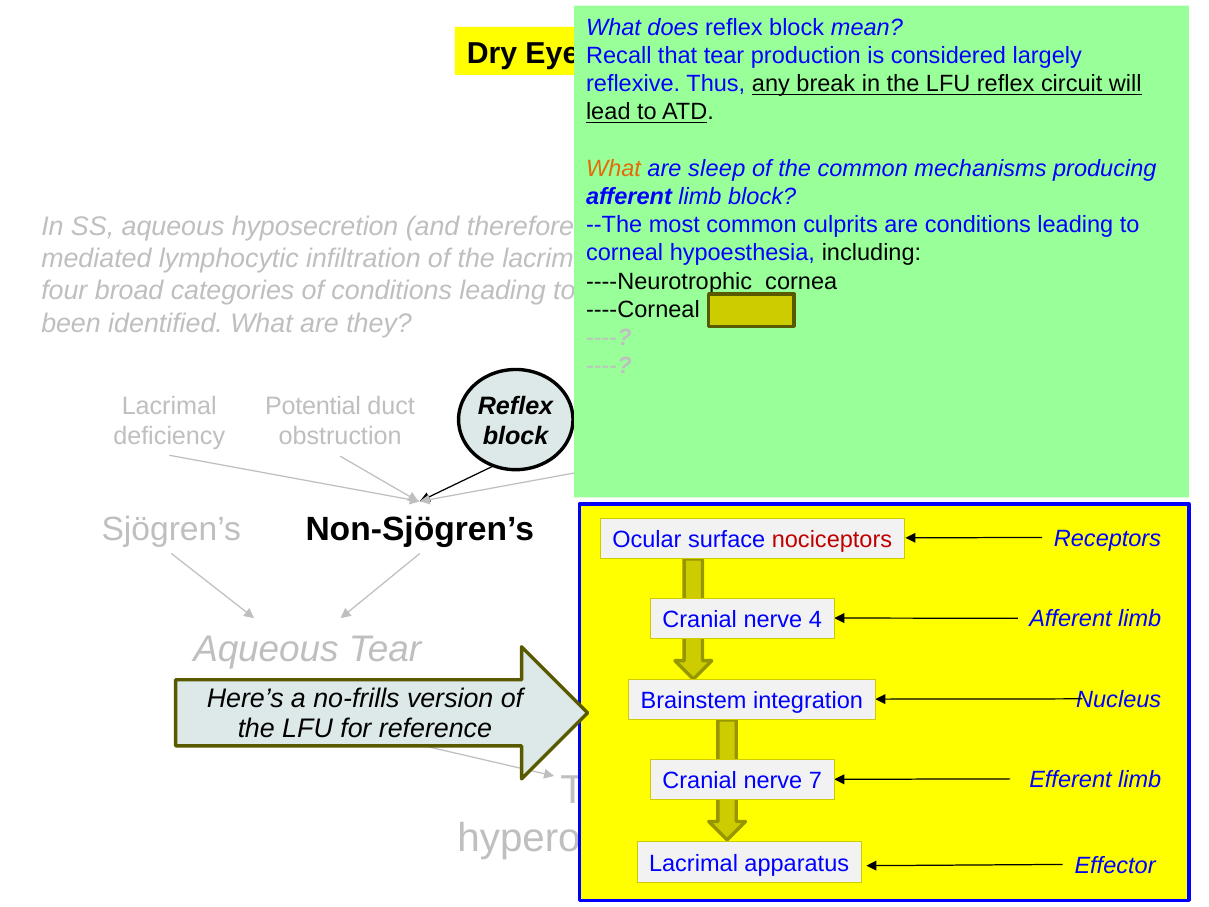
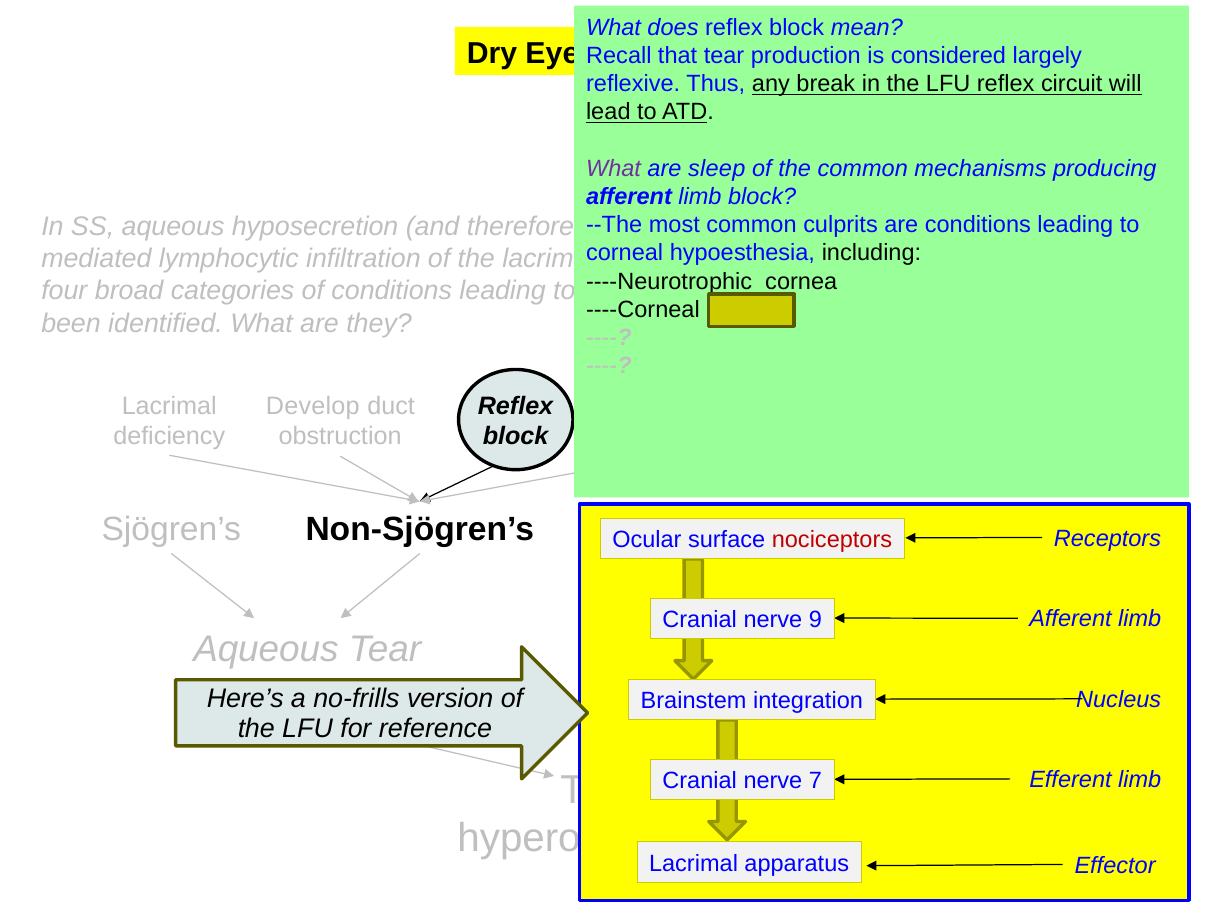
What at (614, 168) colour: orange -> purple
Potential: Potential -> Develop
4: 4 -> 9
